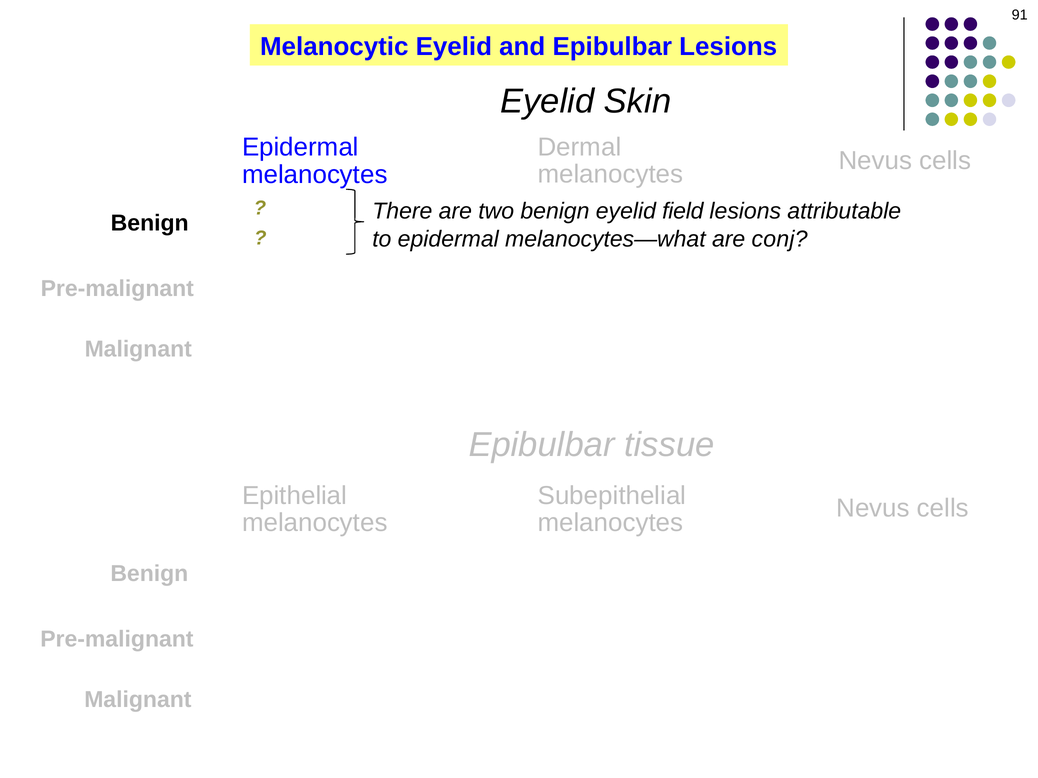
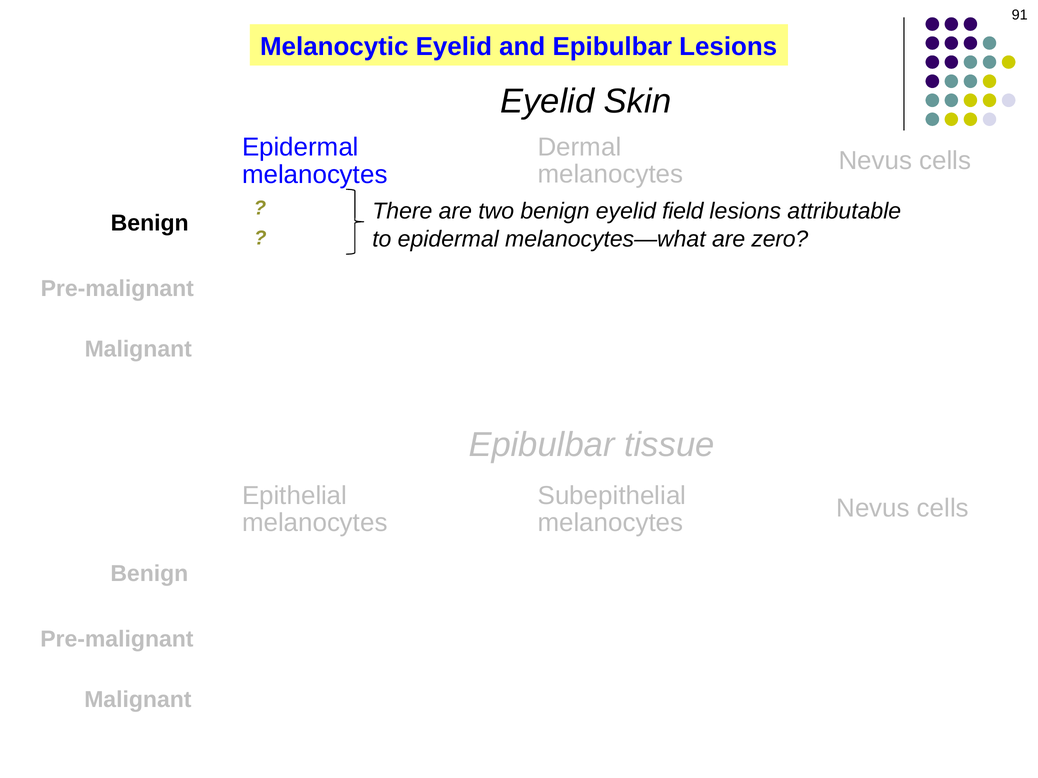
conj: conj -> zero
